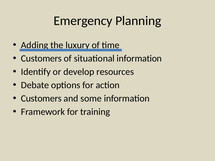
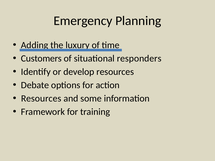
situational information: information -> responders
Customers at (41, 99): Customers -> Resources
